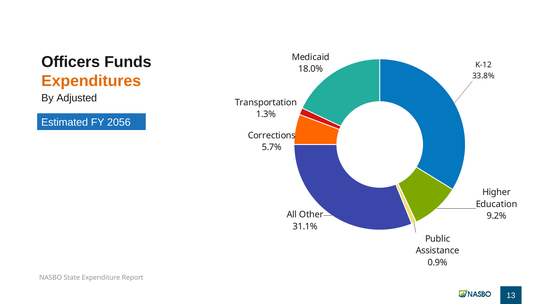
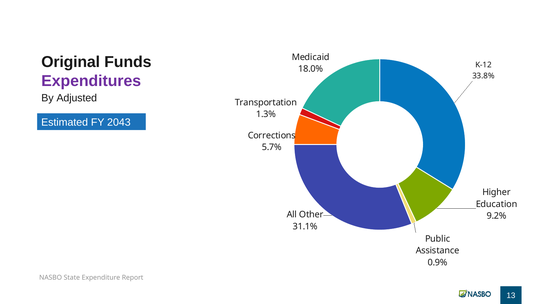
Officers: Officers -> Original
Expenditures colour: orange -> purple
2056: 2056 -> 2043
